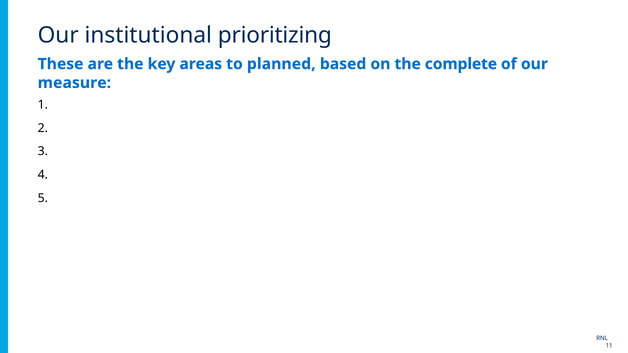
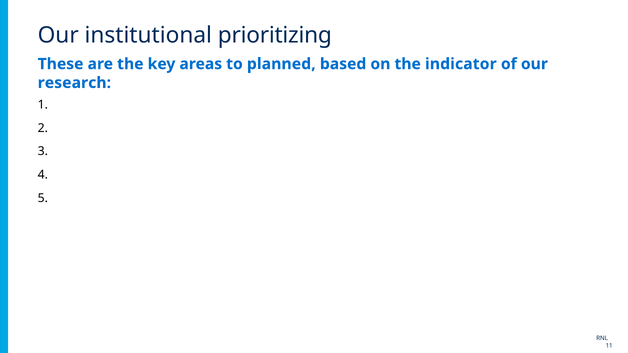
complete: complete -> indicator
measure: measure -> research
